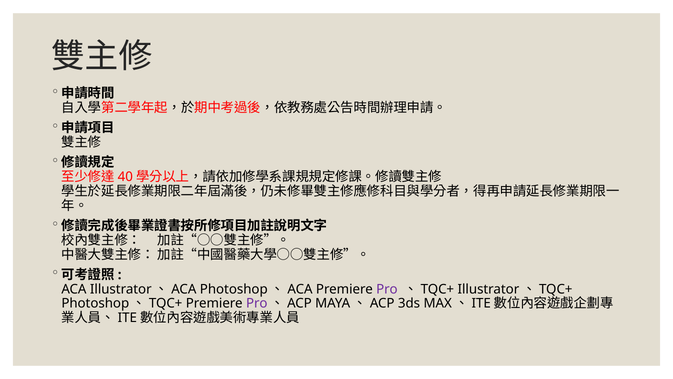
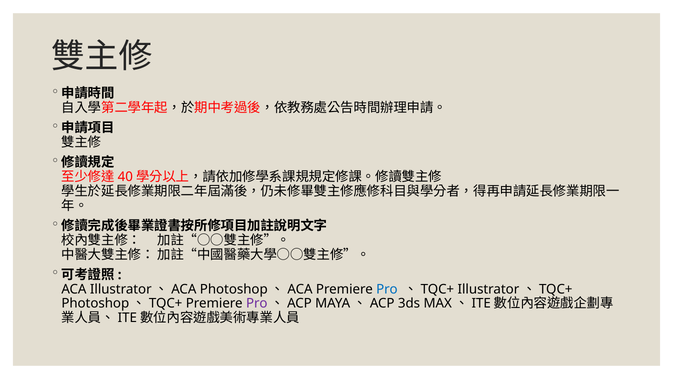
Pro at (387, 289) colour: purple -> blue
